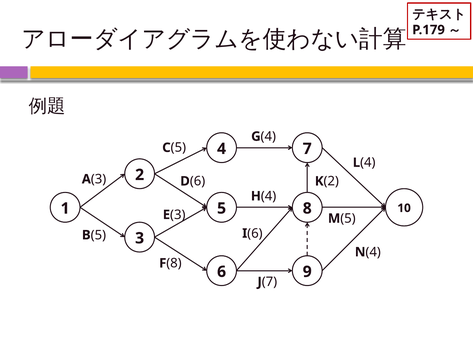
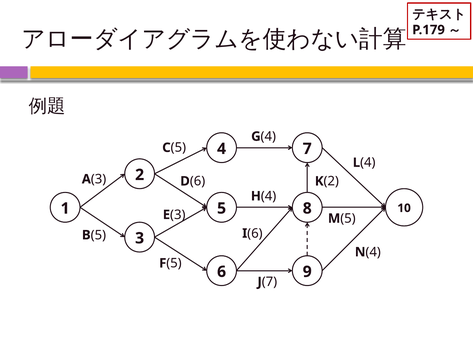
8 at (174, 263): 8 -> 5
